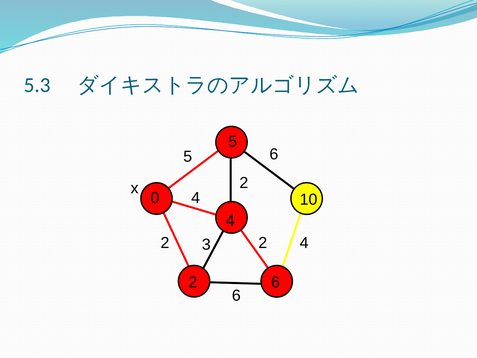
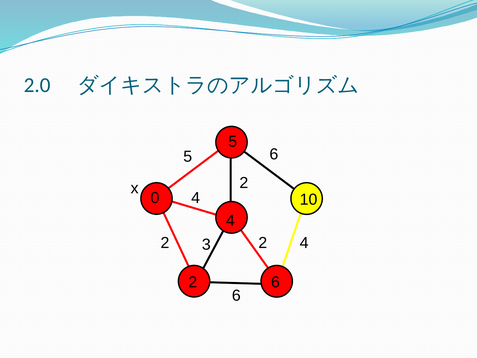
5.3: 5.3 -> 2.0
